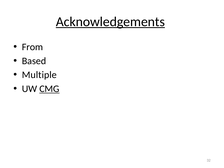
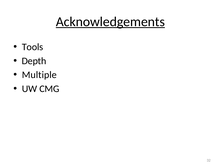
From: From -> Tools
Based: Based -> Depth
CMG underline: present -> none
